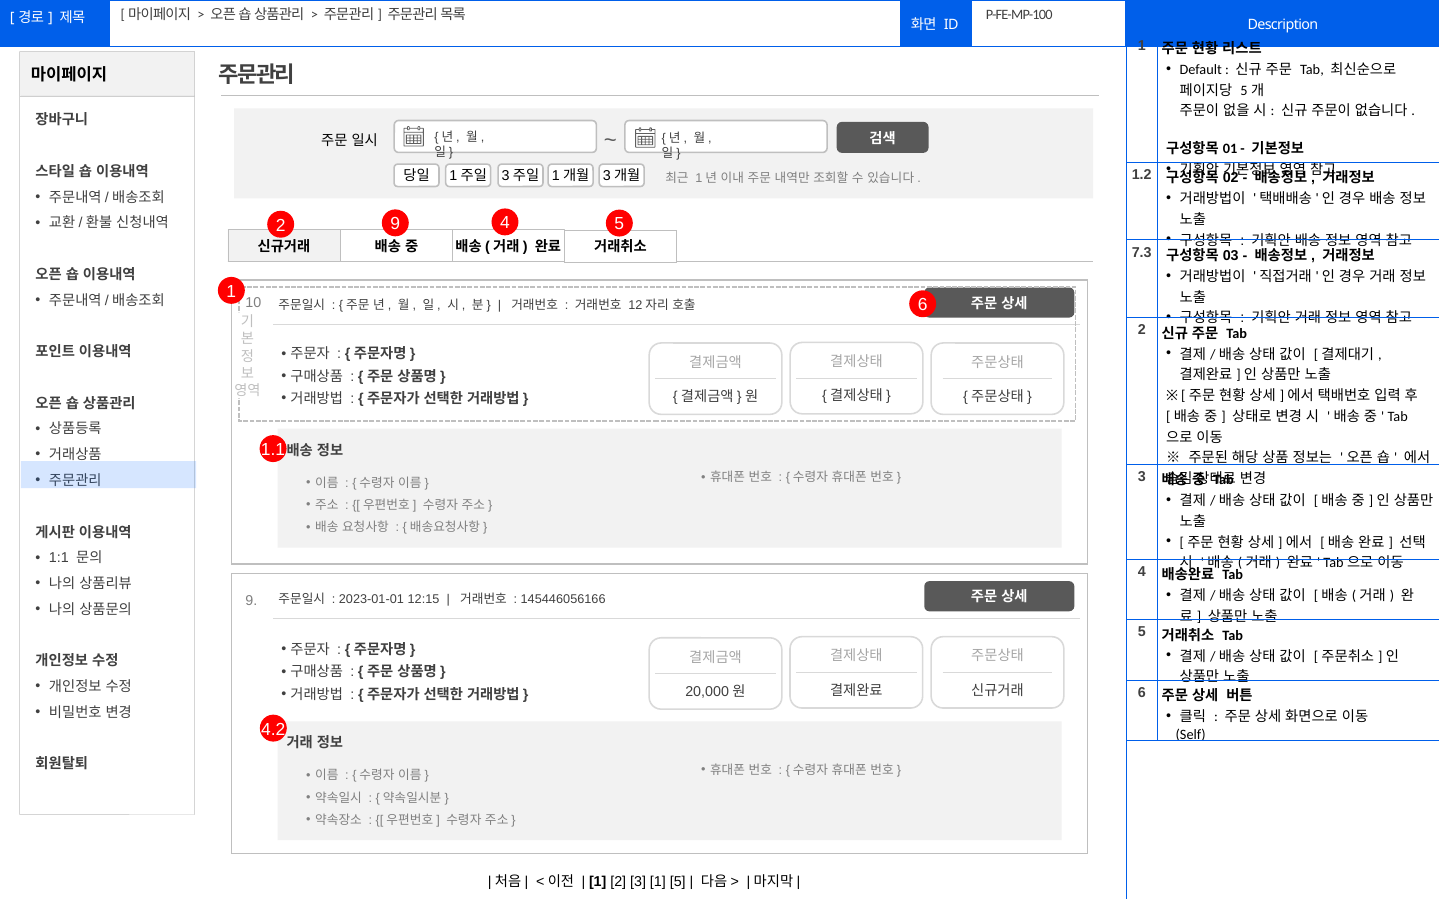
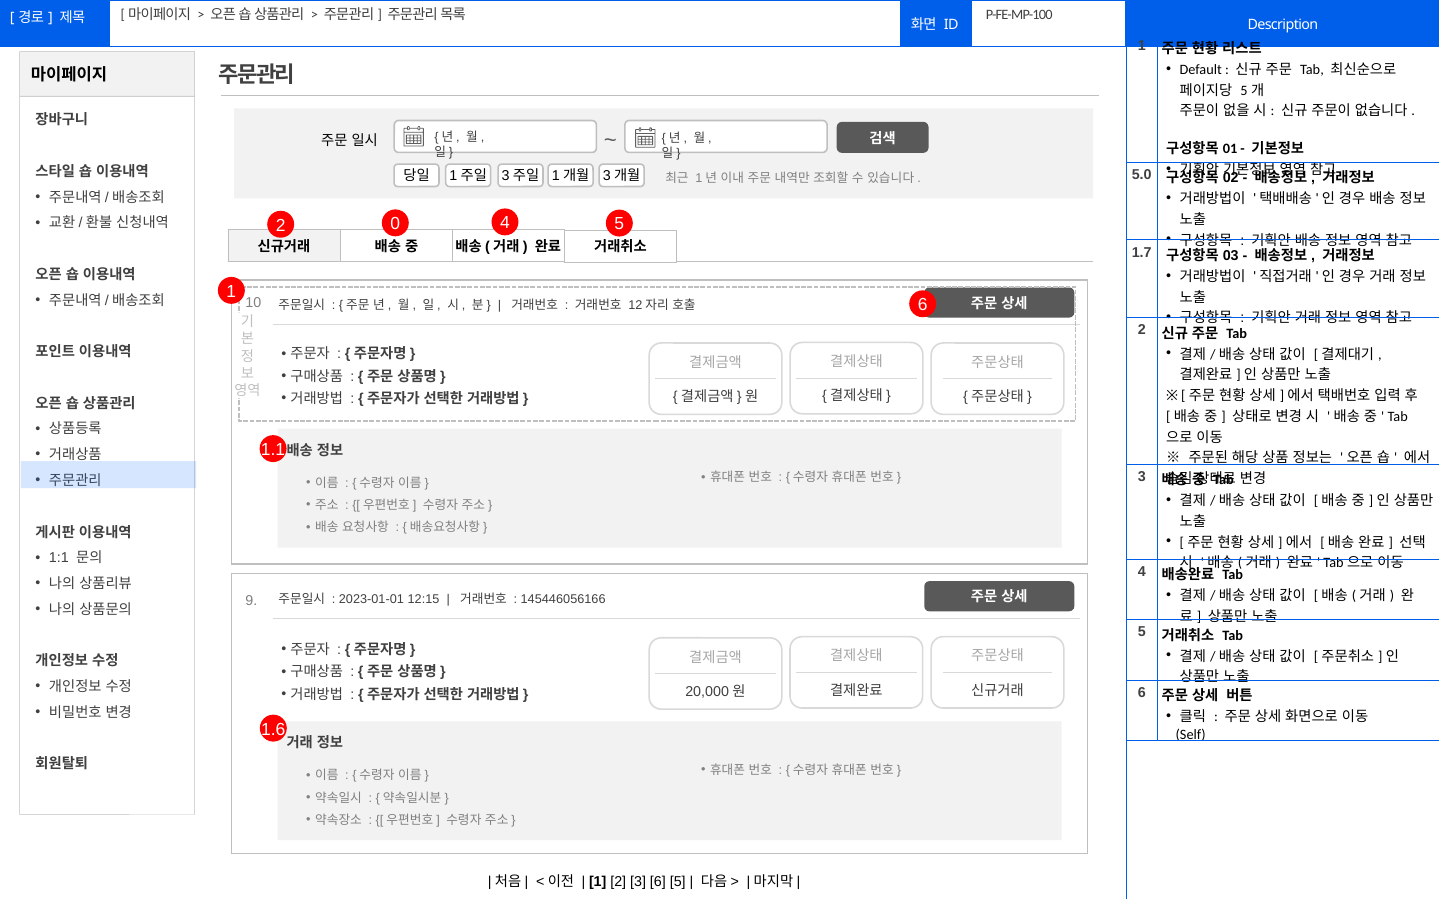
1.2: 1.2 -> 5.0
2 9: 9 -> 0
7.3: 7.3 -> 1.7
4.2: 4.2 -> 1.6
3 1: 1 -> 6
